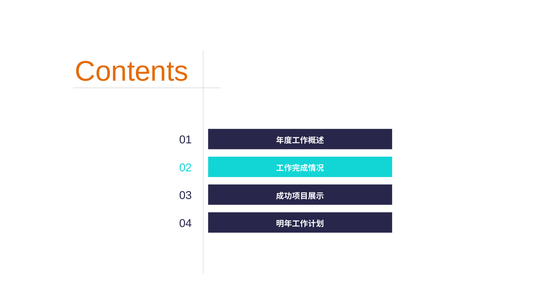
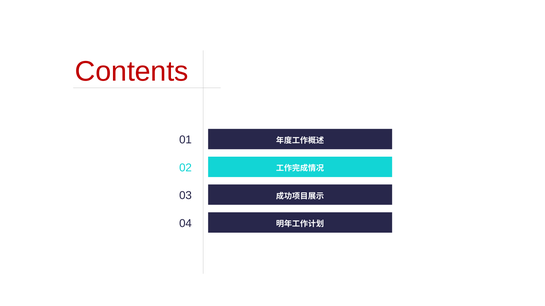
Contents colour: orange -> red
